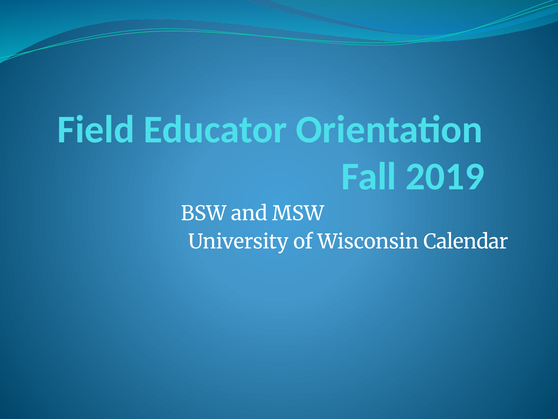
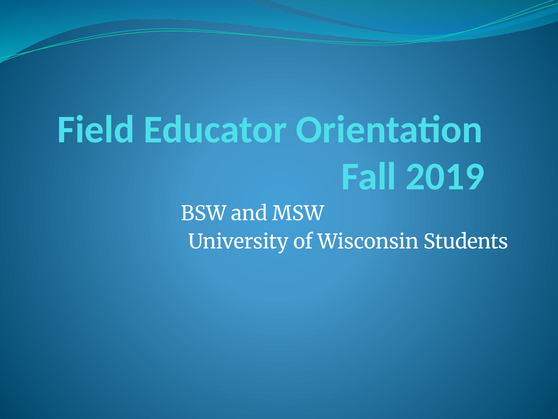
Calendar: Calendar -> Students
